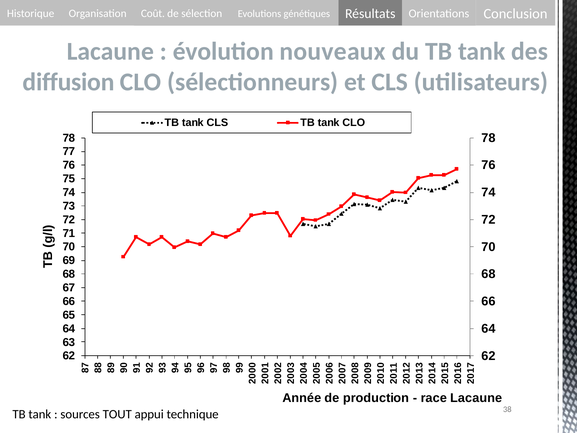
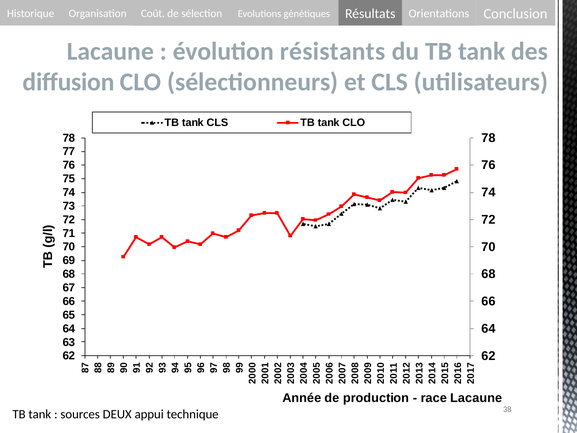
nouveaux: nouveaux -> résistants
TOUT: TOUT -> DEUX
